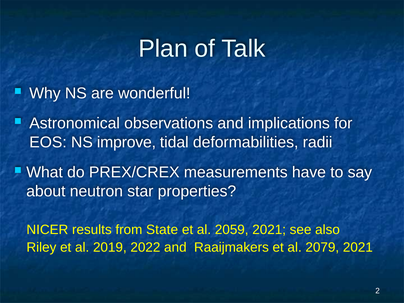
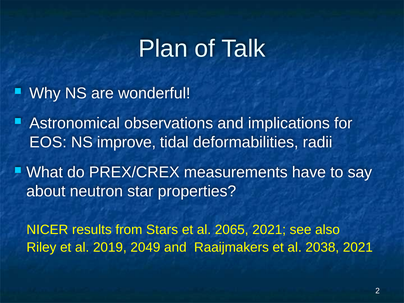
State: State -> Stars
2059: 2059 -> 2065
2022: 2022 -> 2049
2079: 2079 -> 2038
